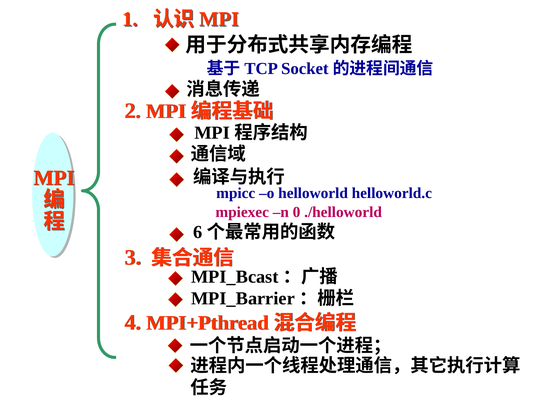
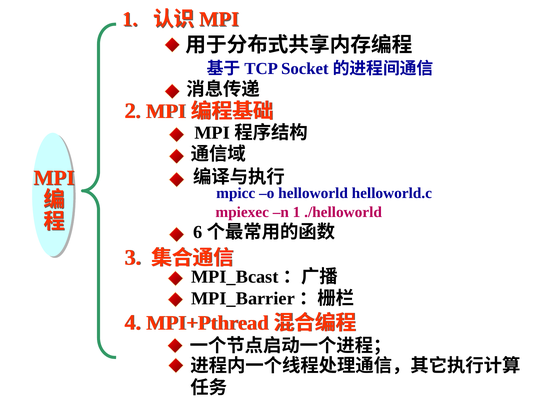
n 0: 0 -> 1
